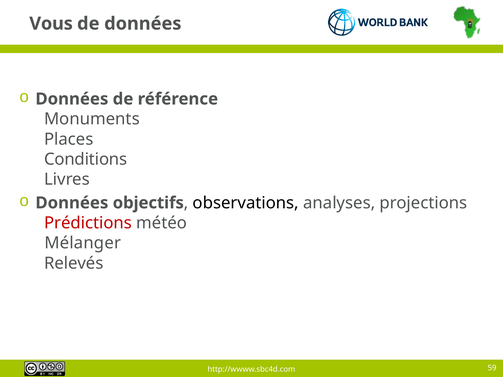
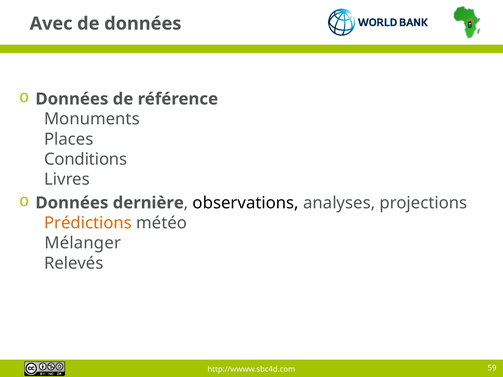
Vous: Vous -> Avec
objectifs: objectifs -> dernière
Prédictions colour: red -> orange
